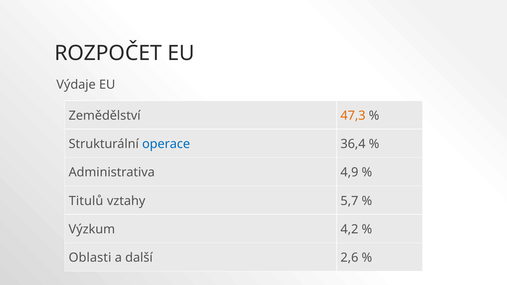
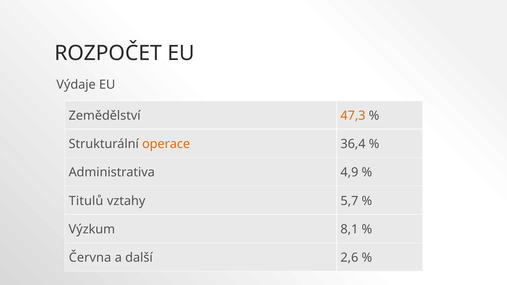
operace colour: blue -> orange
4,2: 4,2 -> 8,1
Oblasti: Oblasti -> Června
